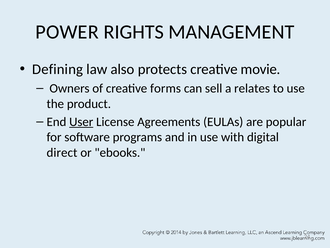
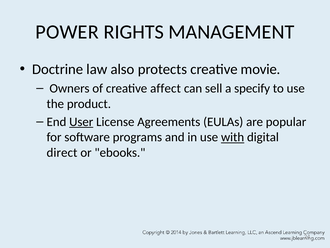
Defining: Defining -> Doctrine
forms: forms -> affect
relates: relates -> specify
with underline: none -> present
